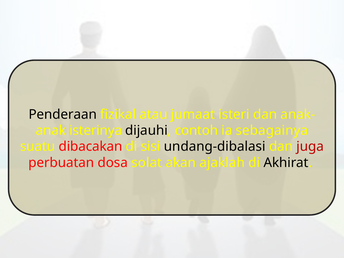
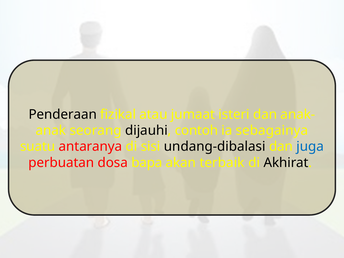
isterinya: isterinya -> seorang
dibacakan: dibacakan -> antaranya
juga colour: red -> blue
solat: solat -> bapa
ajaklah: ajaklah -> terbaik
